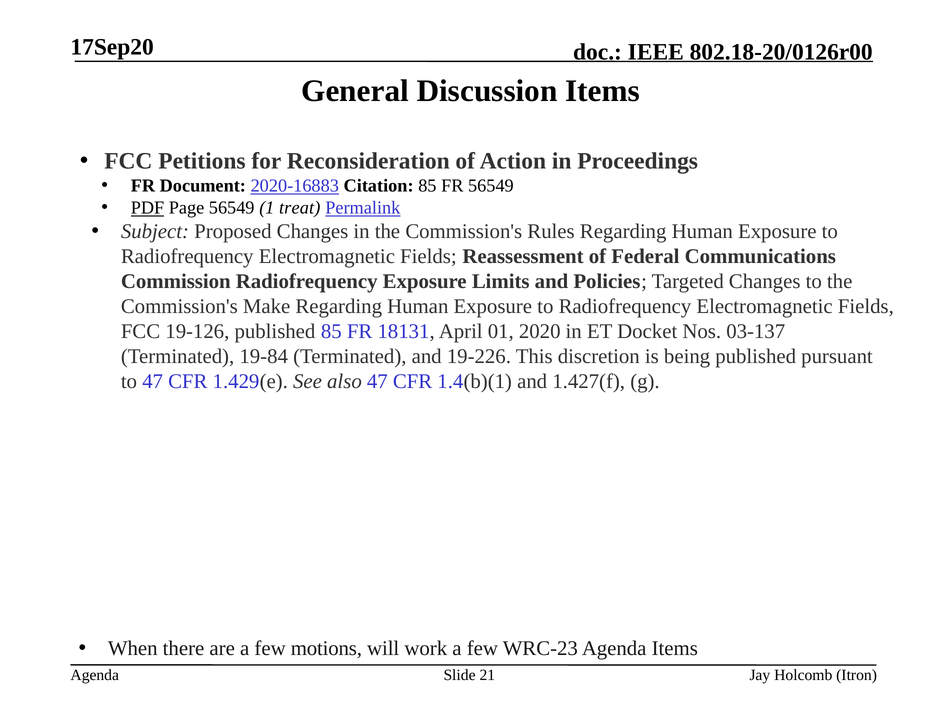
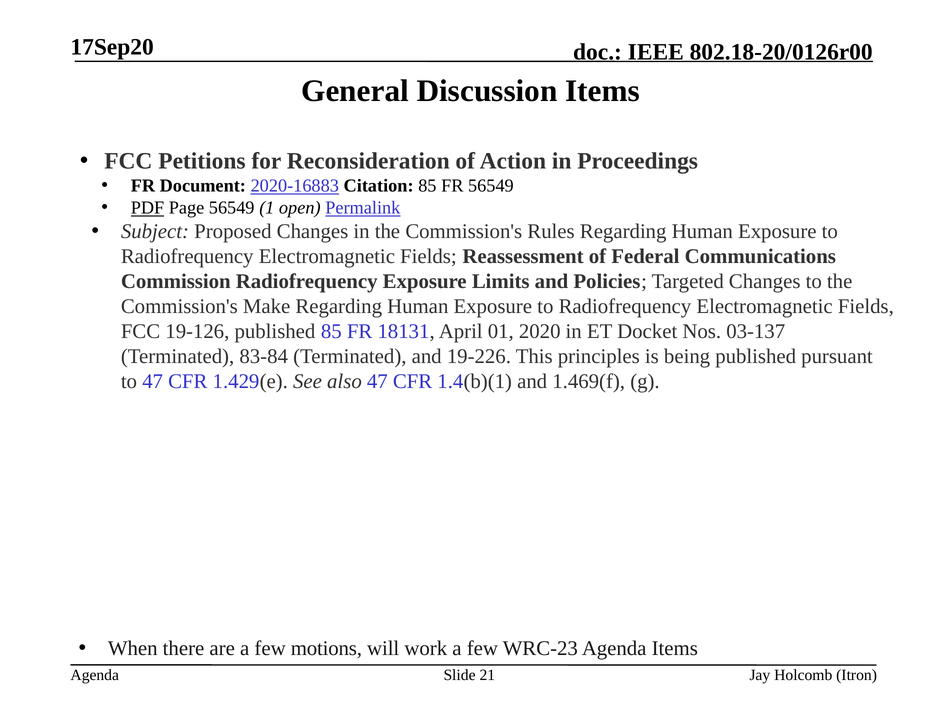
treat: treat -> open
19-84: 19-84 -> 83-84
discretion: discretion -> principles
1.427(f: 1.427(f -> 1.469(f
